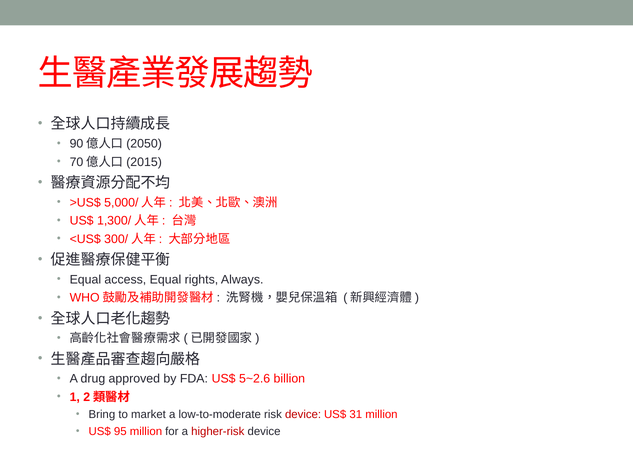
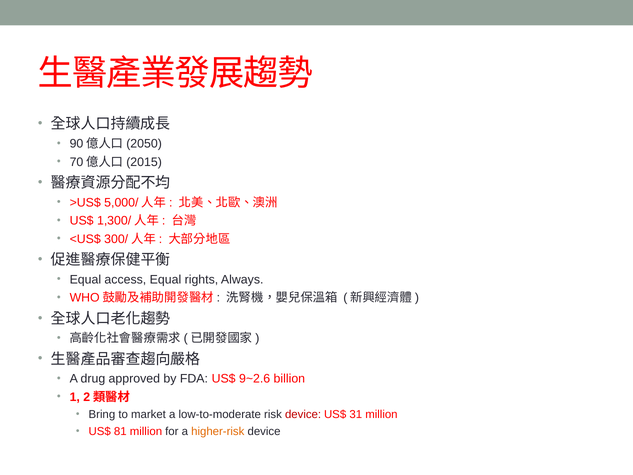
5~2.6: 5~2.6 -> 9~2.6
95: 95 -> 81
higher-risk colour: red -> orange
